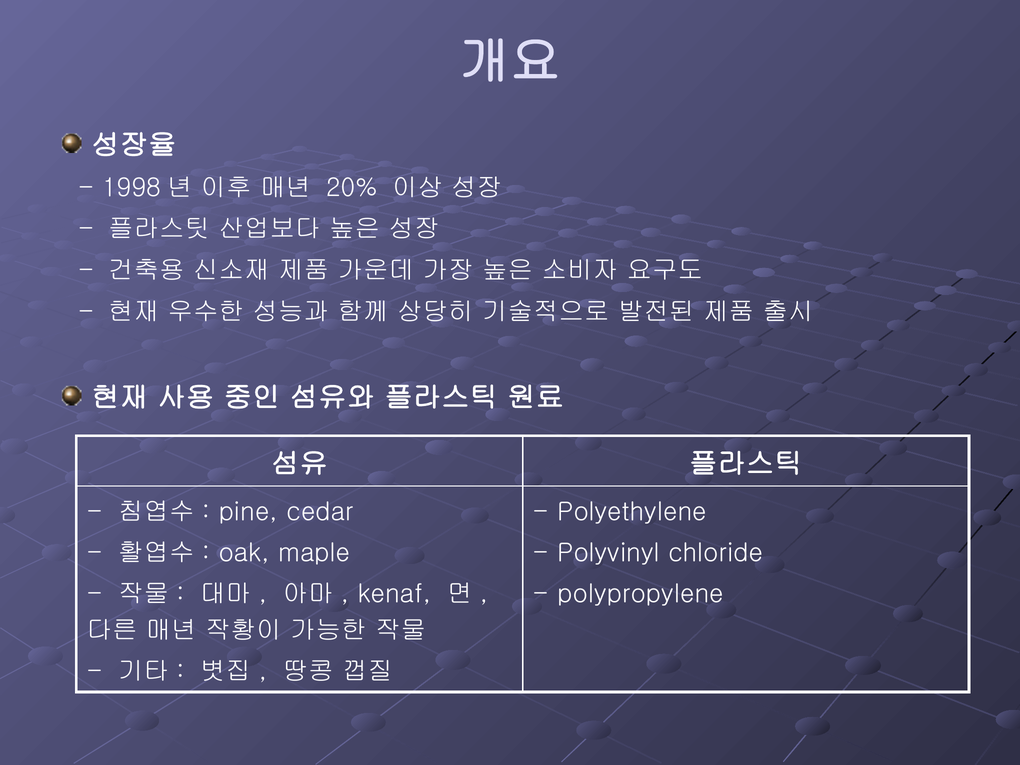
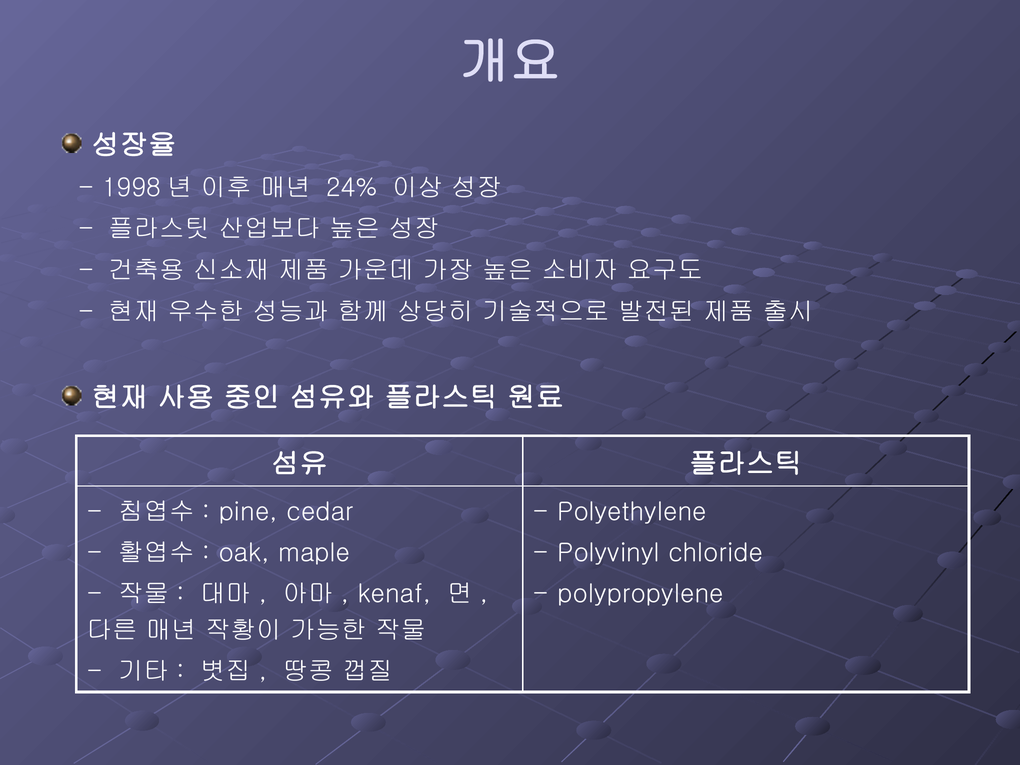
20%: 20% -> 24%
